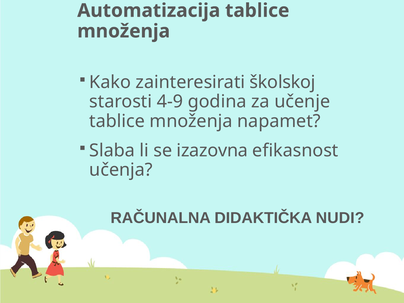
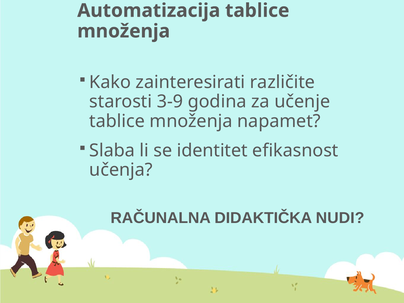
školskoj: školskoj -> različite
4-9: 4-9 -> 3-9
izazovna: izazovna -> identitet
